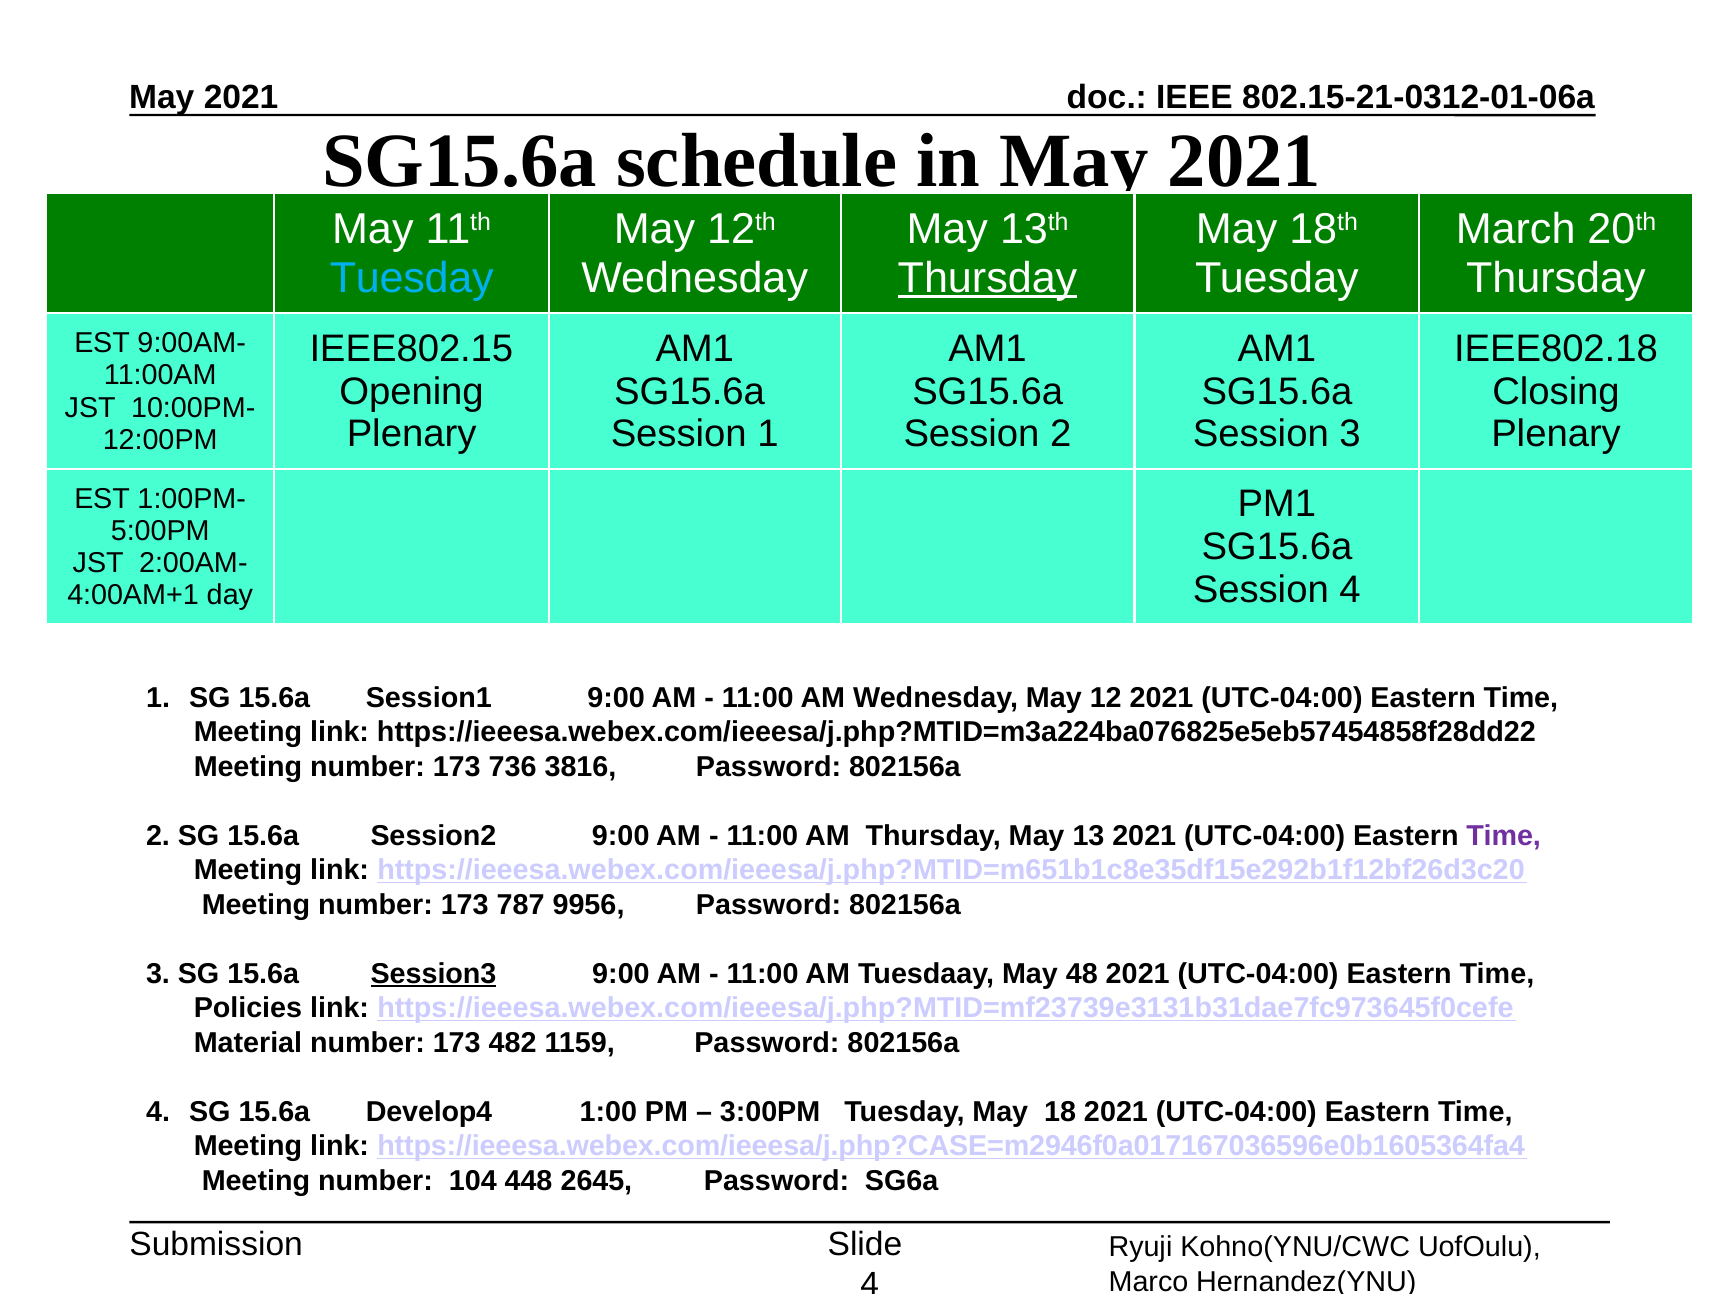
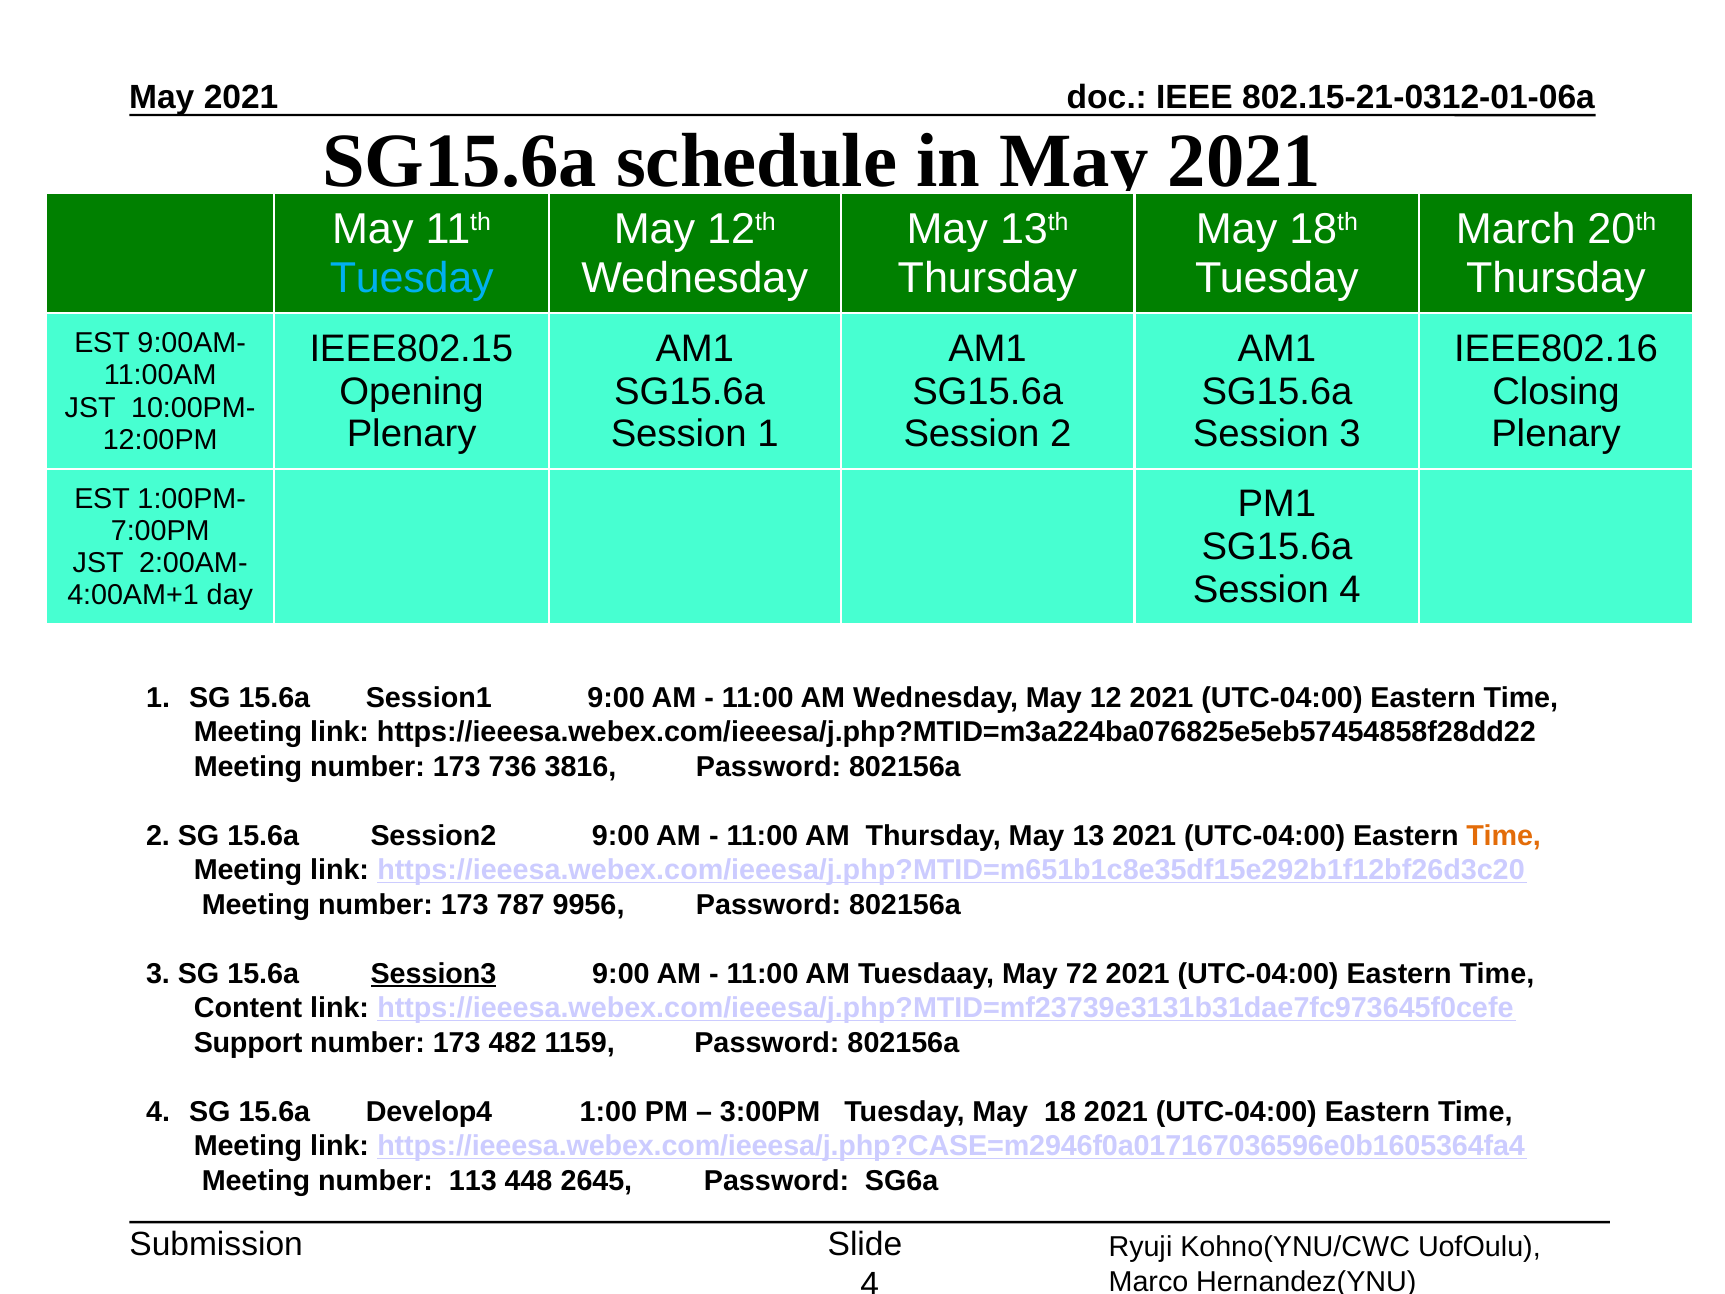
Thursday at (988, 278) underline: present -> none
IEEE802.18: IEEE802.18 -> IEEE802.16
5:00PM: 5:00PM -> 7:00PM
Time at (1504, 835) colour: purple -> orange
48: 48 -> 72
Policies: Policies -> Content
Material: Material -> Support
104: 104 -> 113
